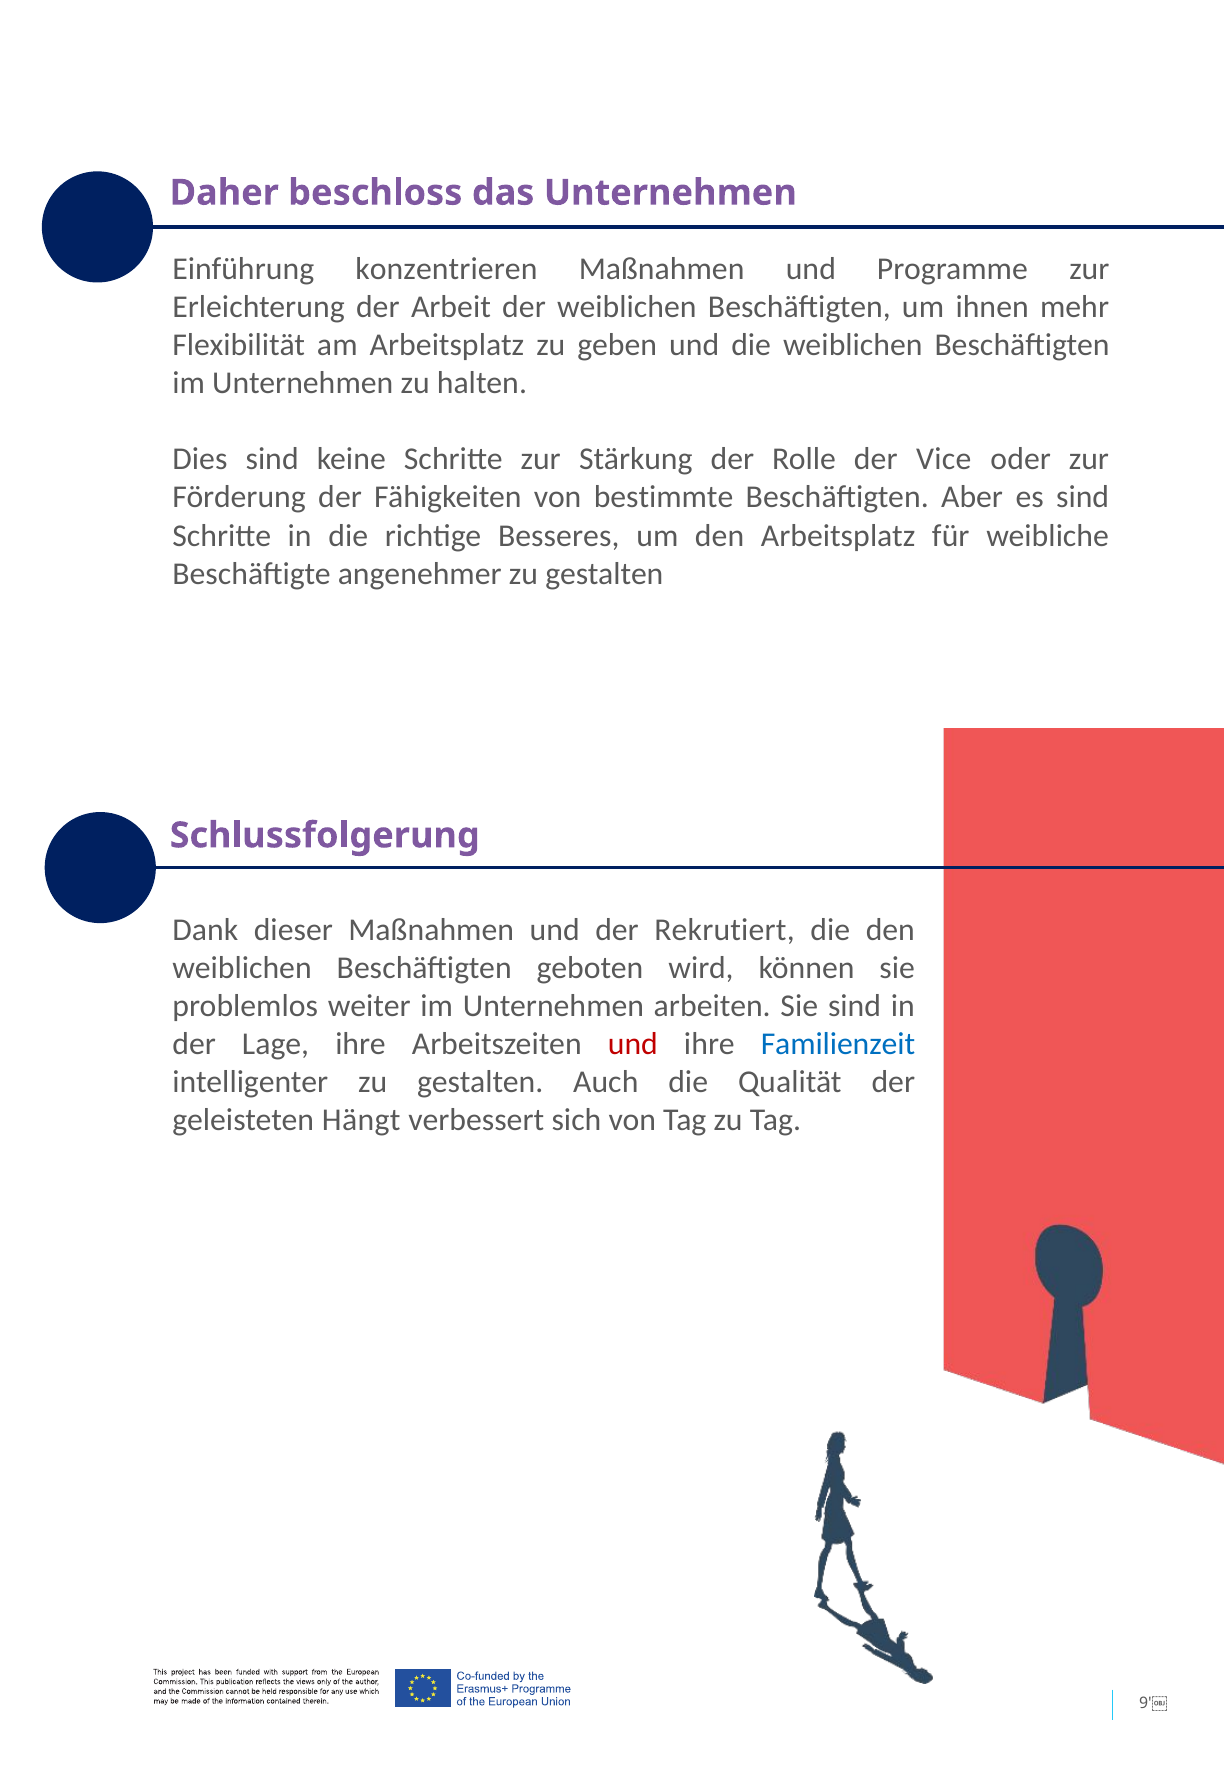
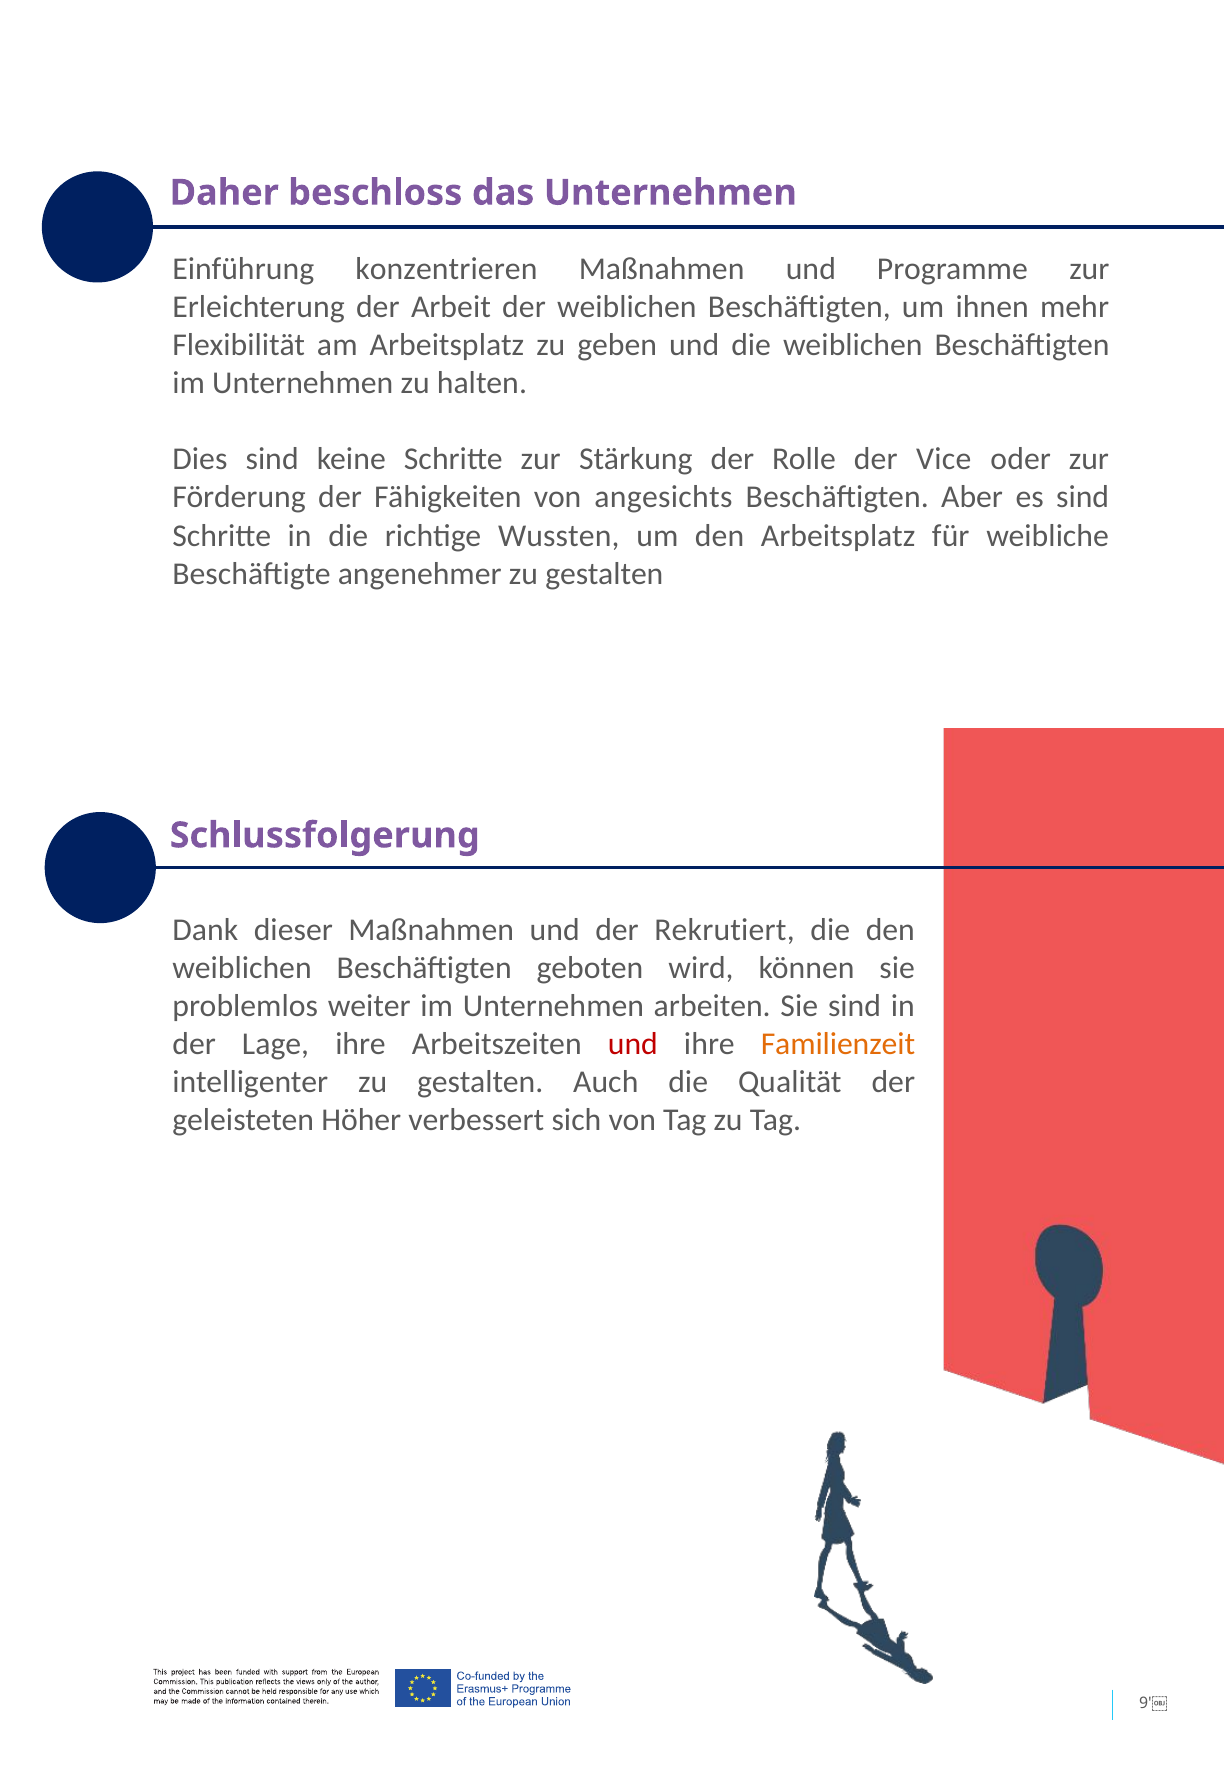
bestimmte: bestimmte -> angesichts
Besseres: Besseres -> Wussten
Familienzeit colour: blue -> orange
Hängt: Hängt -> Höher
